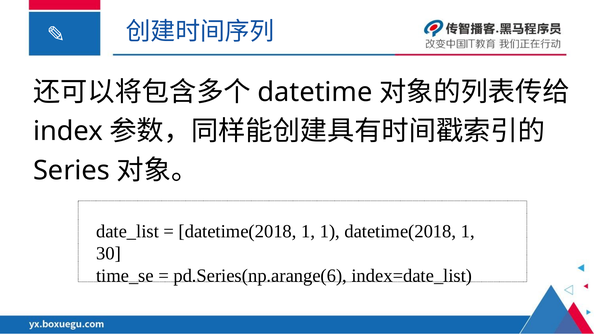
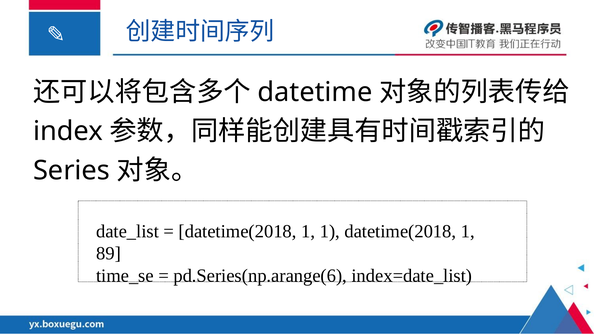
30: 30 -> 89
